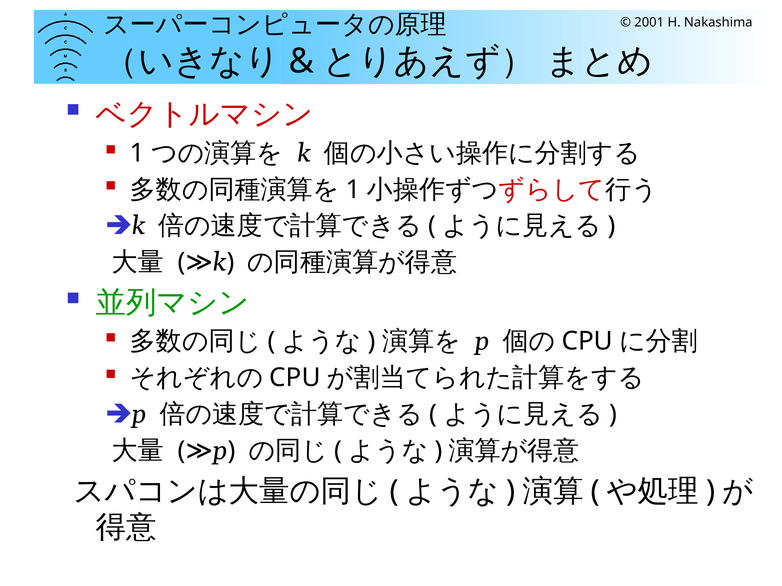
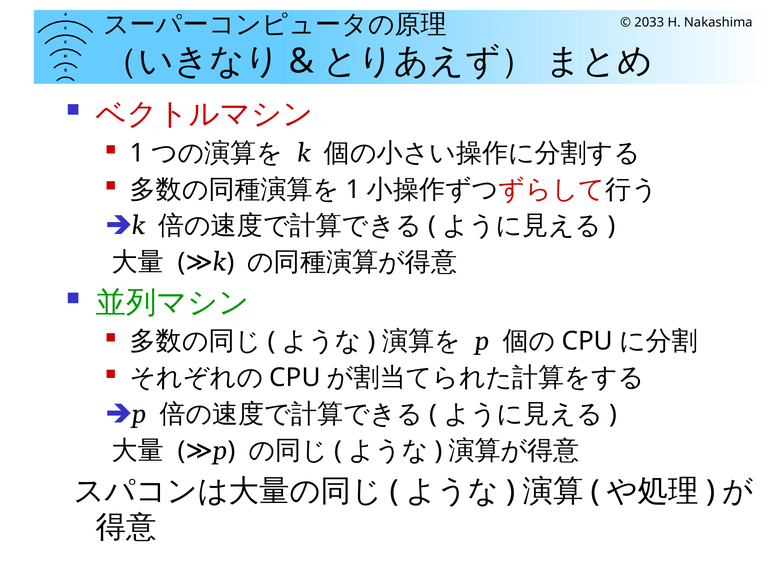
2001: 2001 -> 2033
